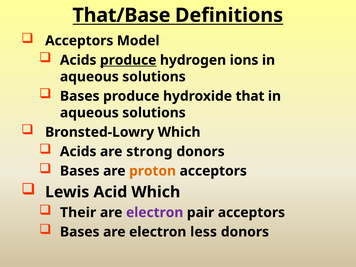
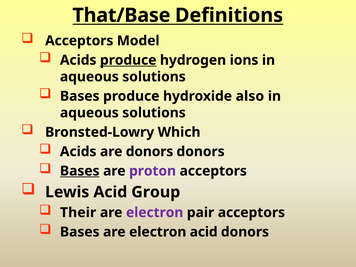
that: that -> also
are strong: strong -> donors
Bases at (80, 171) underline: none -> present
proton colour: orange -> purple
Acid Which: Which -> Group
electron less: less -> acid
